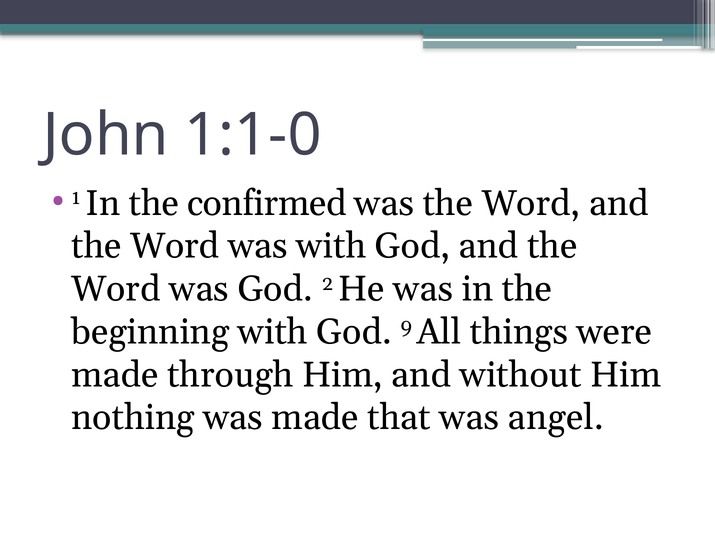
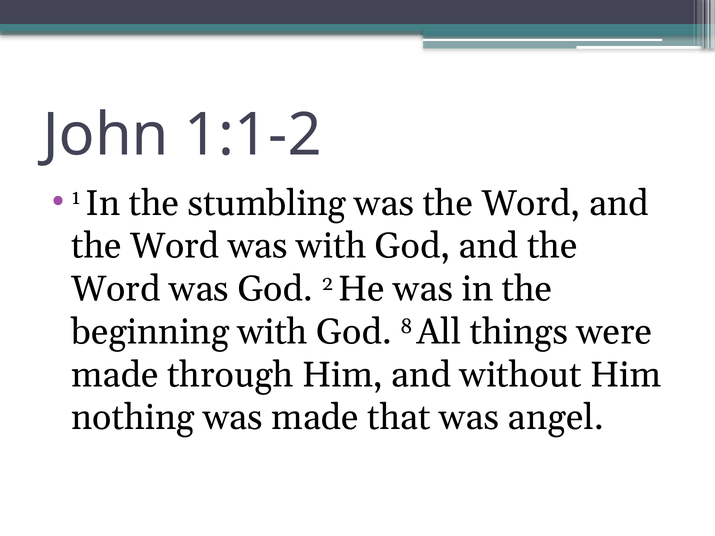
1:1-0: 1:1-0 -> 1:1-2
confirmed: confirmed -> stumbling
9: 9 -> 8
